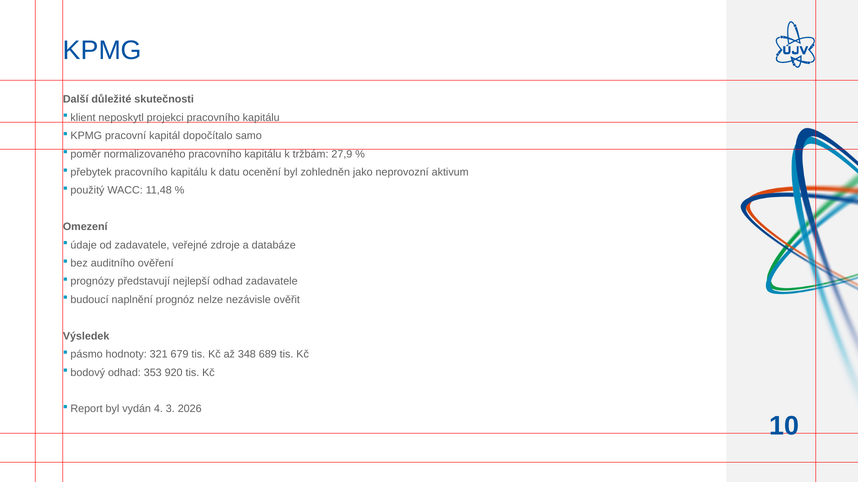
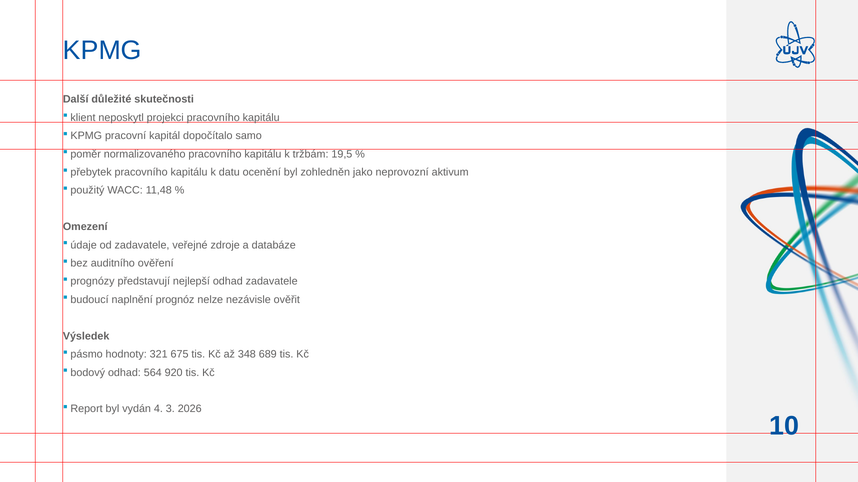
27,9: 27,9 -> 19,5
679: 679 -> 675
353: 353 -> 564
